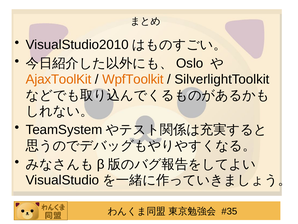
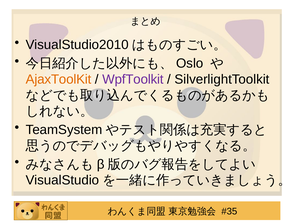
WpfToolkit colour: orange -> purple
